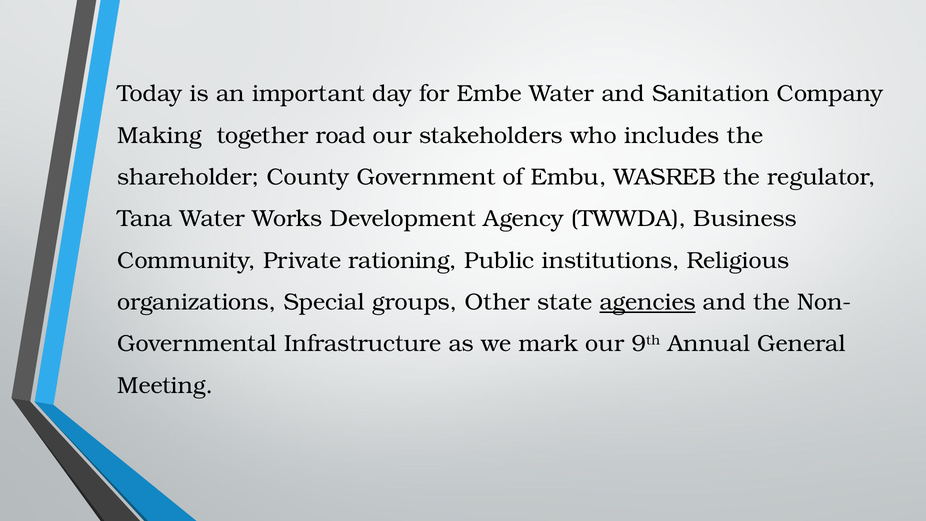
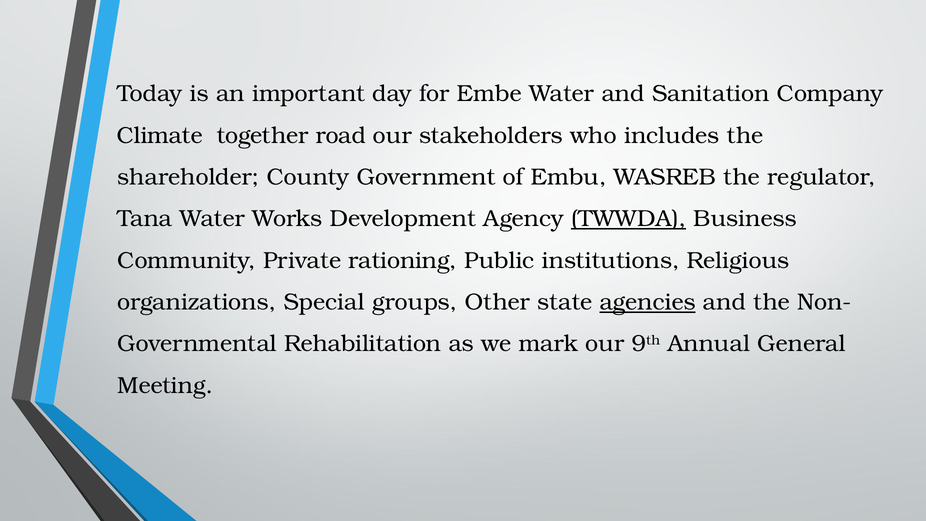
Making: Making -> Climate
TWWDA underline: none -> present
Infrastructure: Infrastructure -> Rehabilitation
